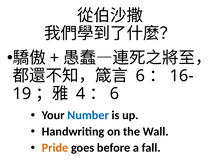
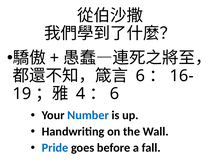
Pride colour: orange -> blue
